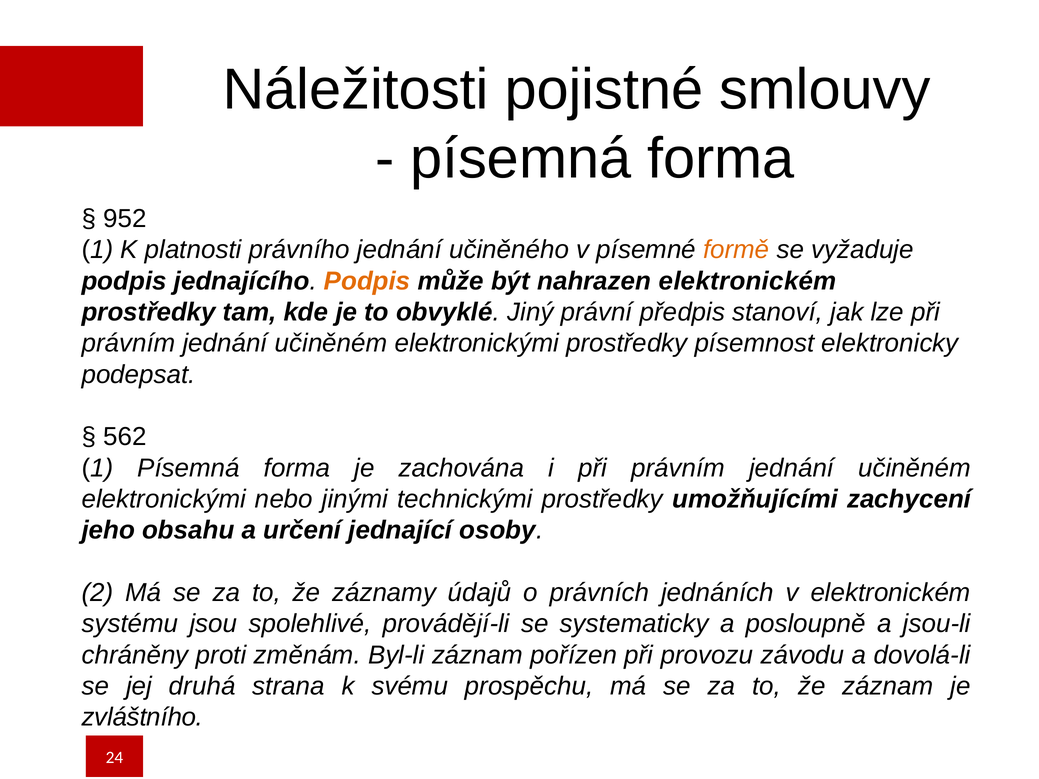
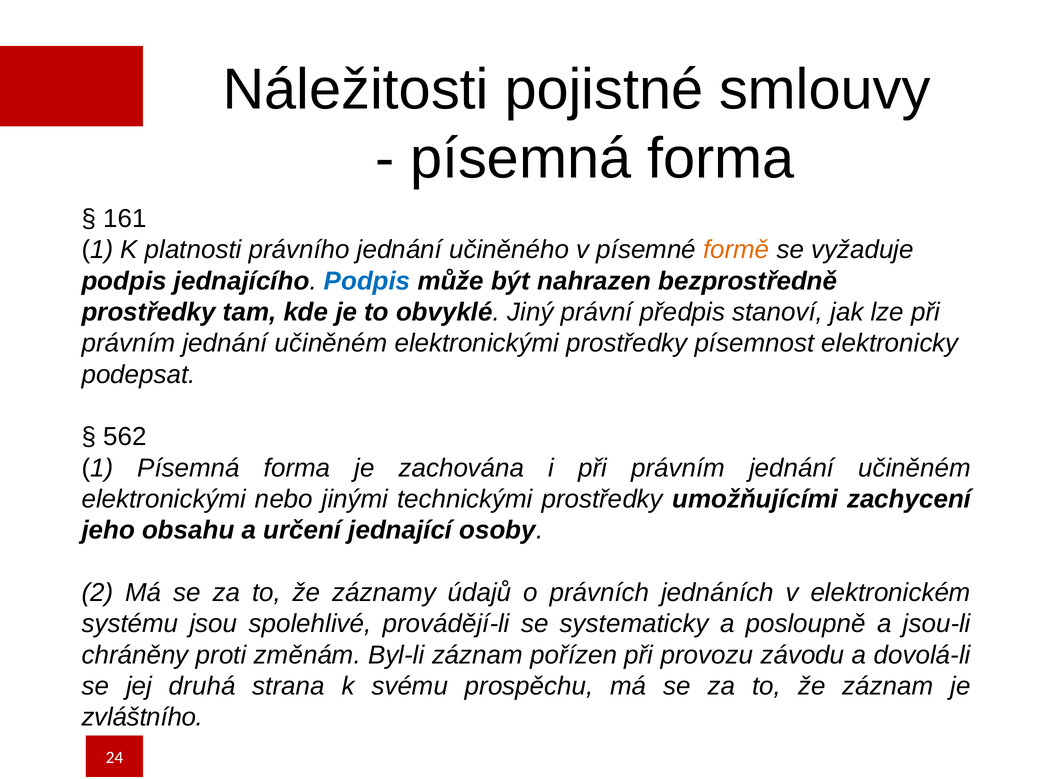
952: 952 -> 161
Podpis at (367, 281) colour: orange -> blue
nahrazen elektronickém: elektronickém -> bezprostředně
